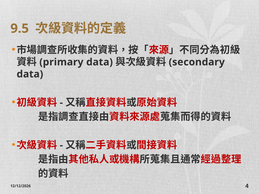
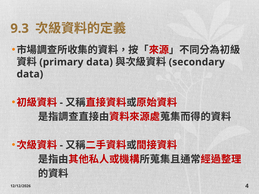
9.5: 9.5 -> 9.3
